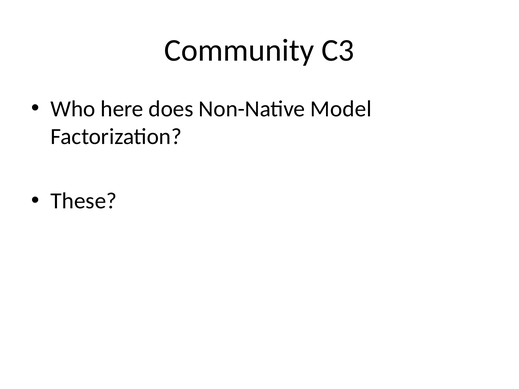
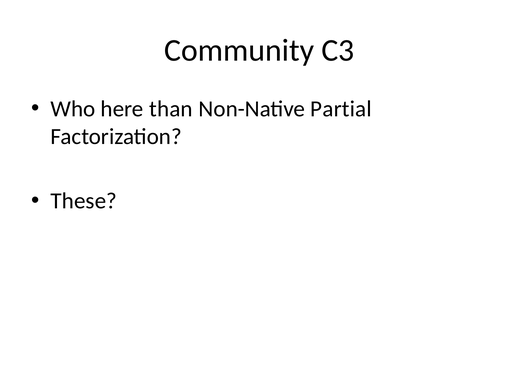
does: does -> than
Model: Model -> Partial
